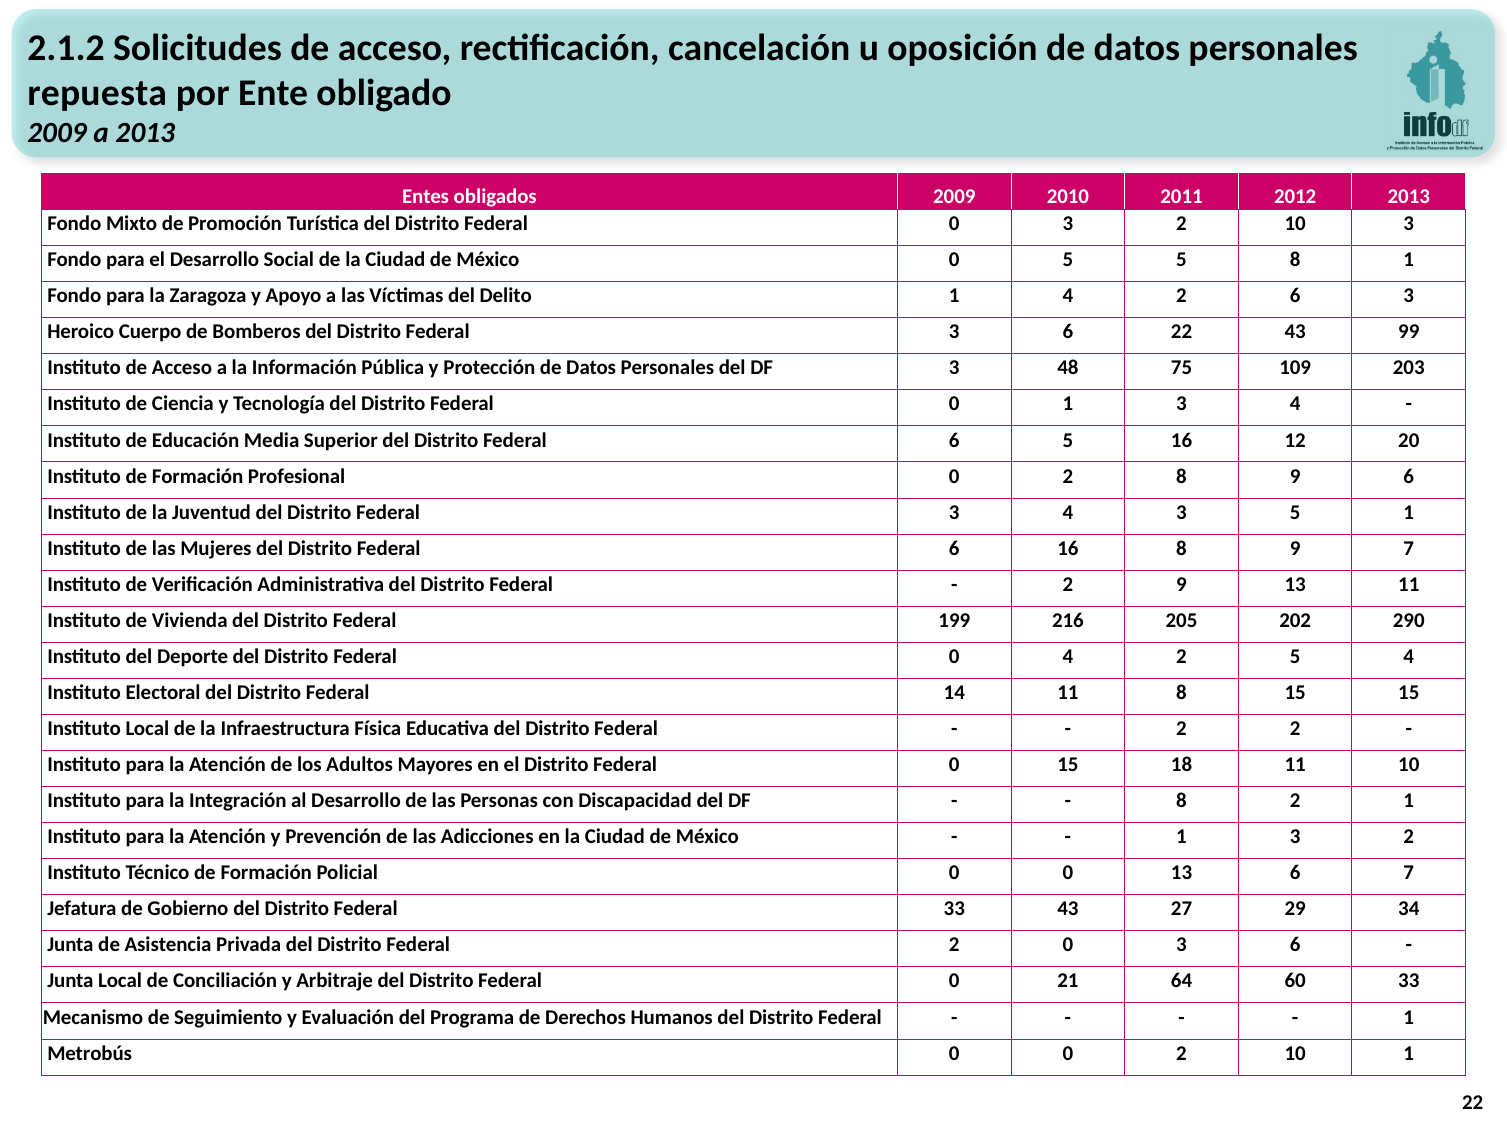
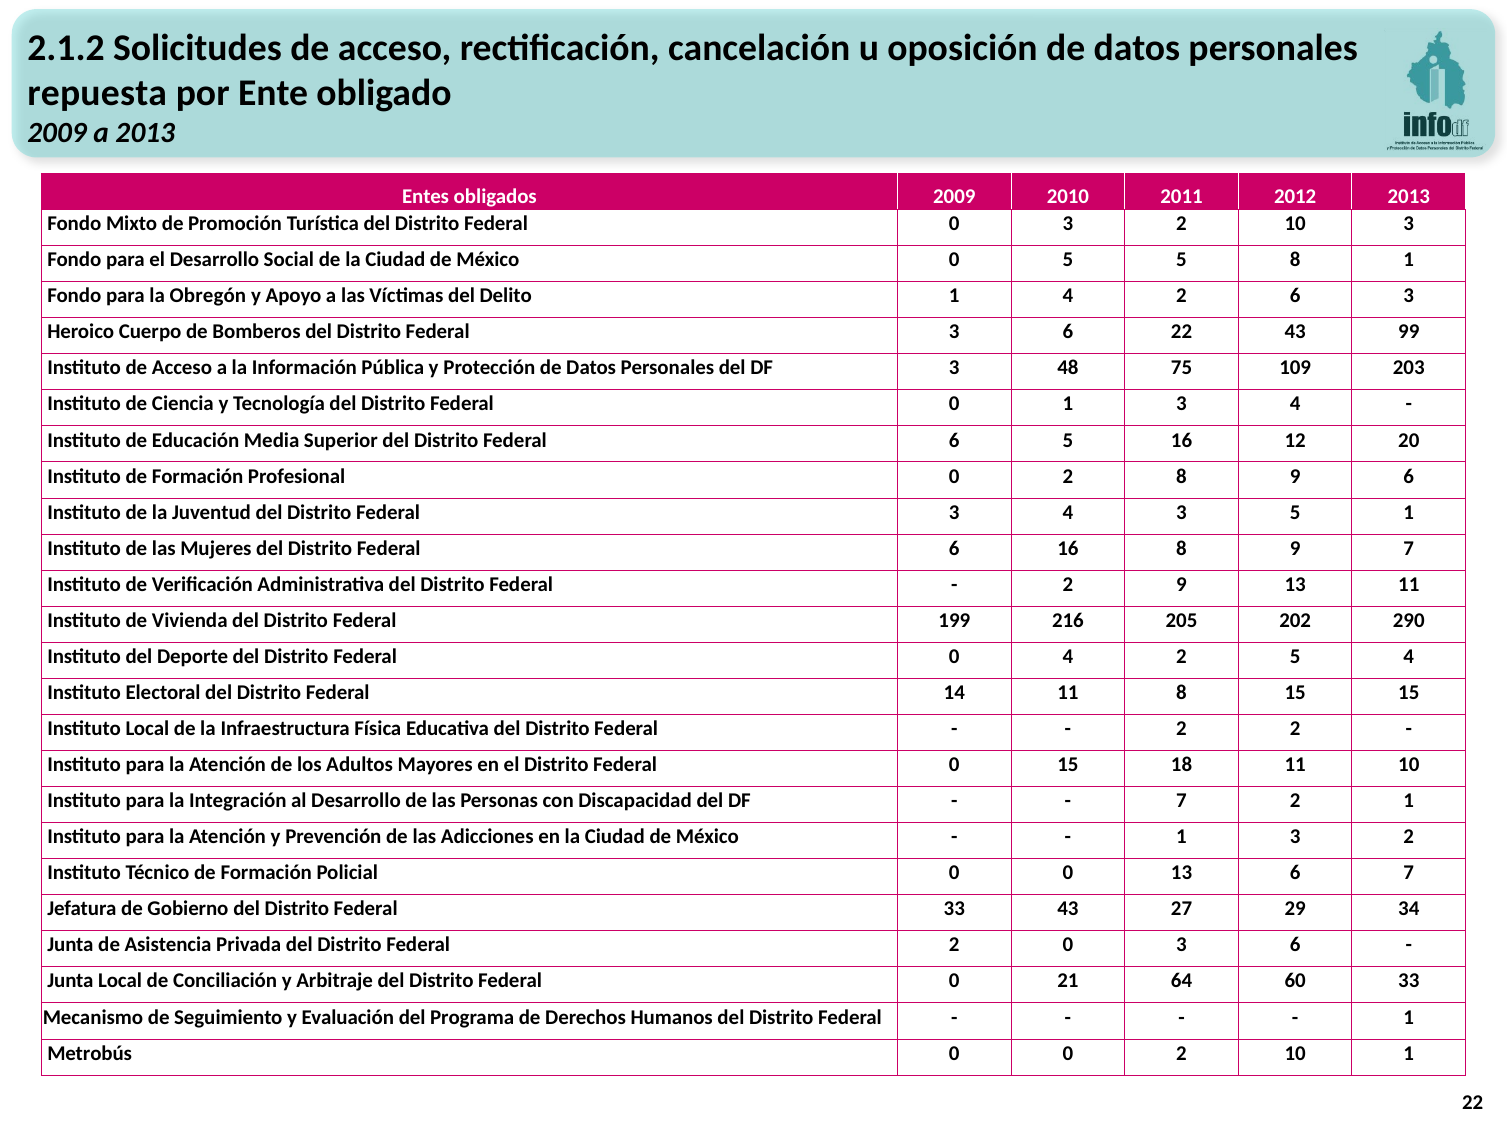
Zaragoza: Zaragoza -> Obregón
8 at (1182, 801): 8 -> 7
